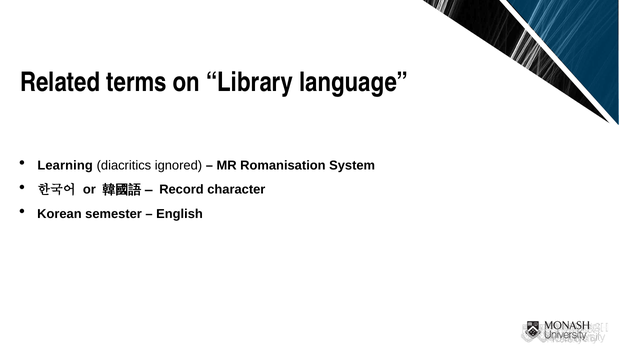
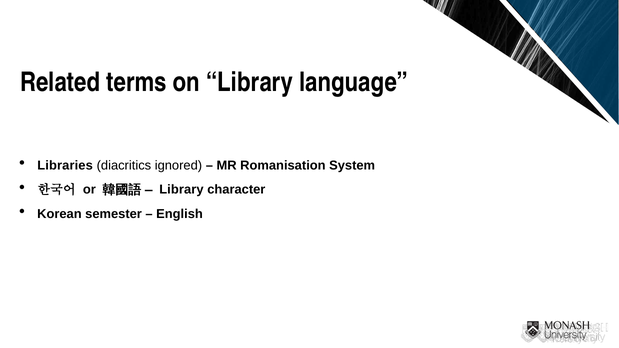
Learning: Learning -> Libraries
Record at (181, 190): Record -> Library
